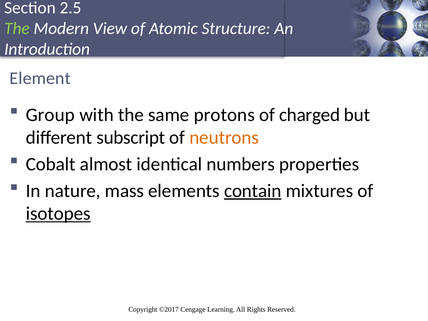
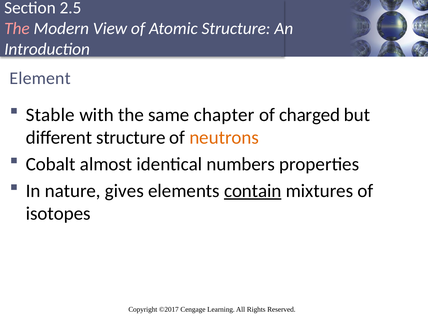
The at (17, 29) colour: light green -> pink
Group: Group -> Stable
protons: protons -> chapter
different subscript: subscript -> structure
mass: mass -> gives
isotopes underline: present -> none
